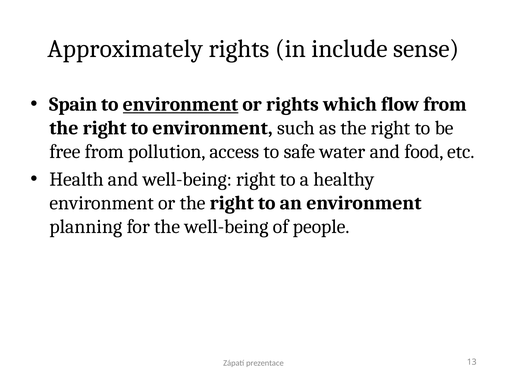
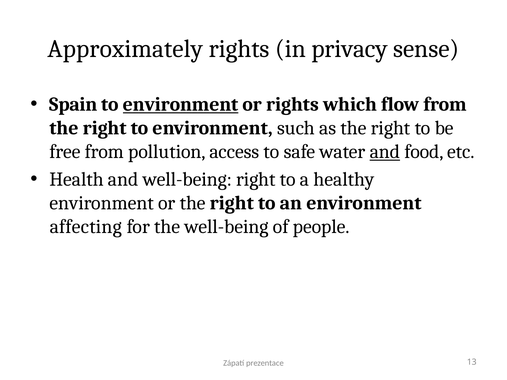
include: include -> privacy
and at (385, 152) underline: none -> present
planning: planning -> affecting
